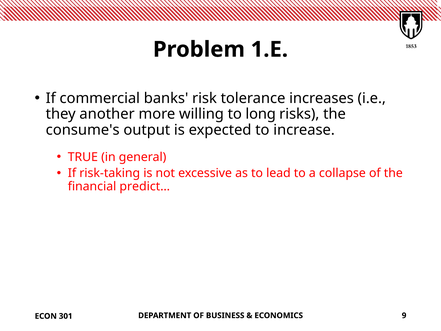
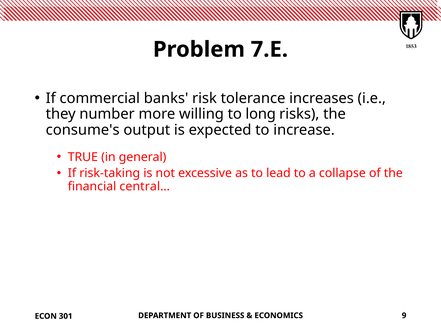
1.E: 1.E -> 7.E
another: another -> number
predict…: predict… -> central…
